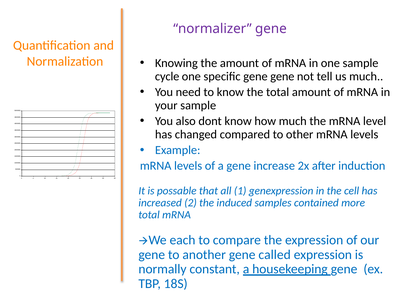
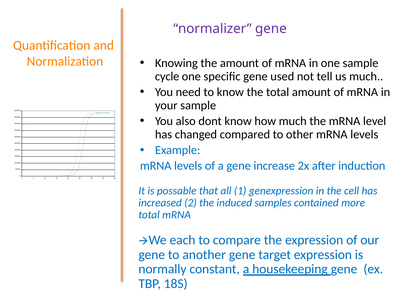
gene gene: gene -> used
called: called -> target
